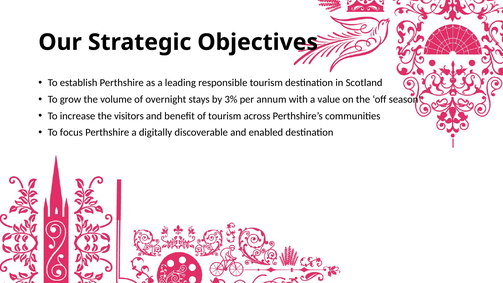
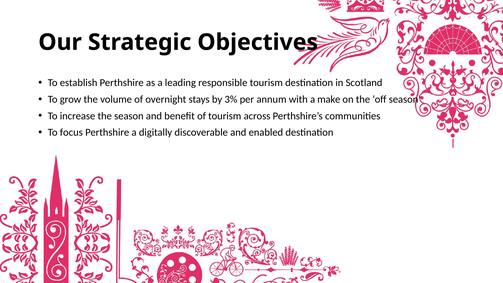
value: value -> make
the visitors: visitors -> season
